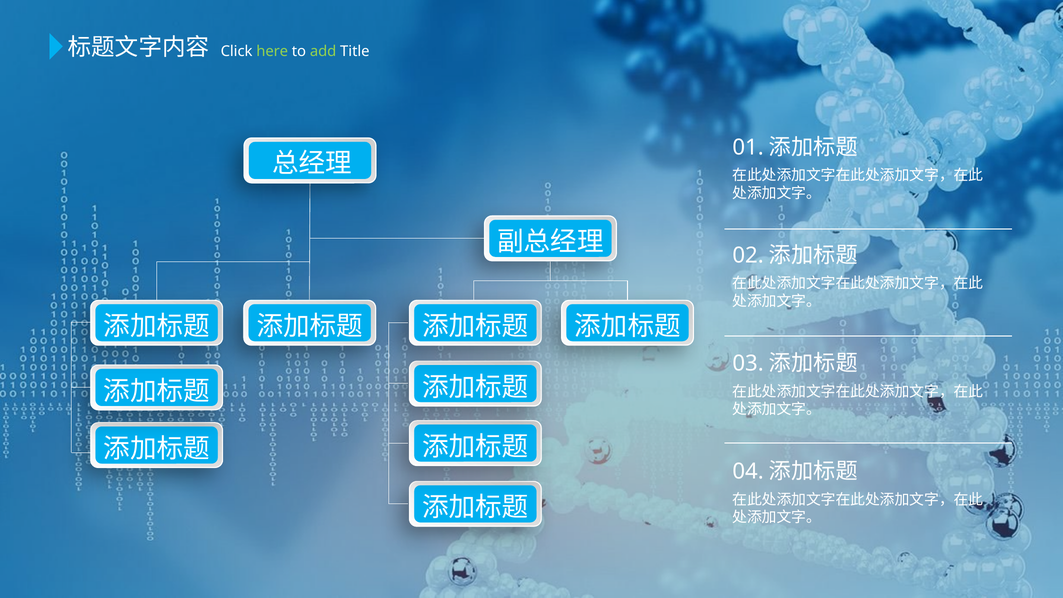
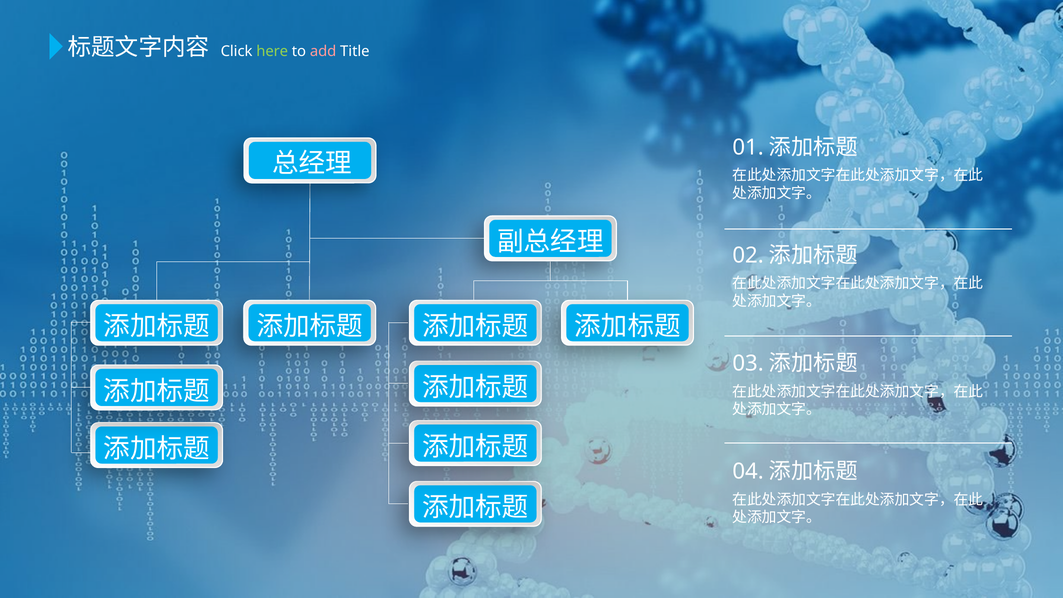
add colour: light green -> pink
